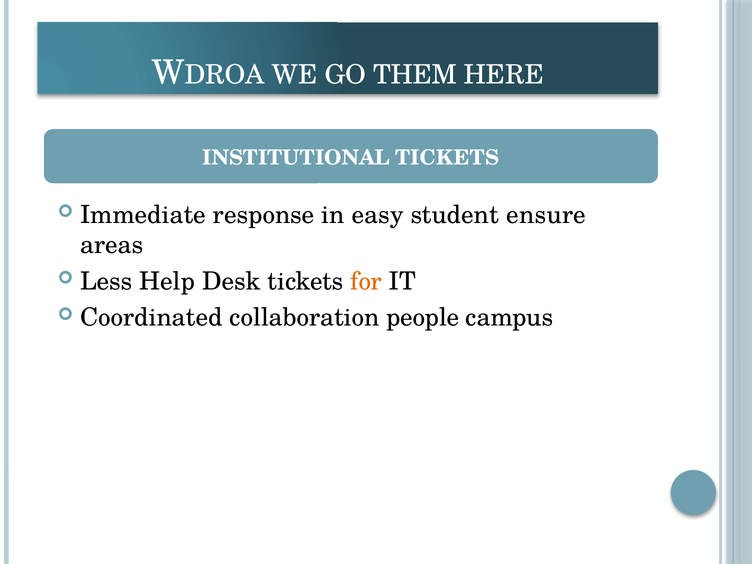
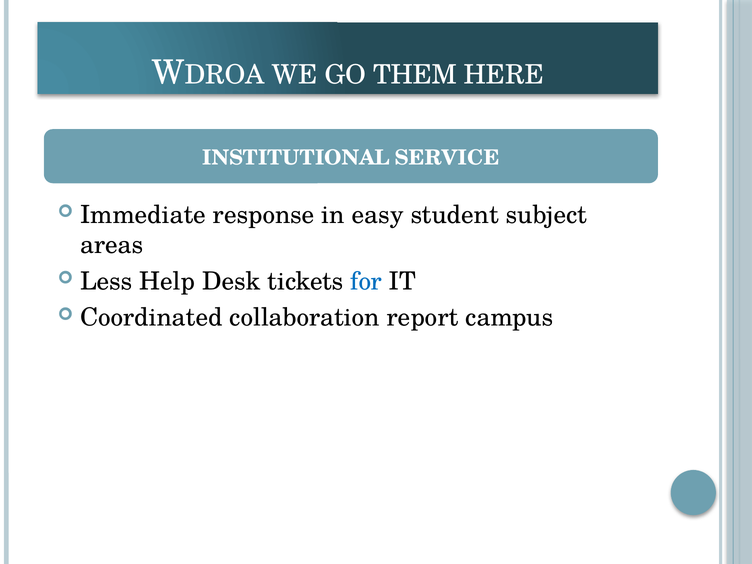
TICKETS at (447, 158): TICKETS -> SERVICE
ensure: ensure -> subject
for colour: orange -> blue
people: people -> report
